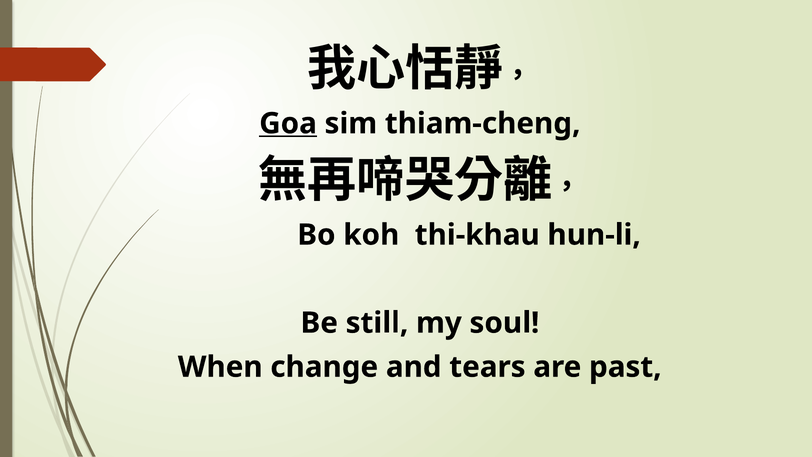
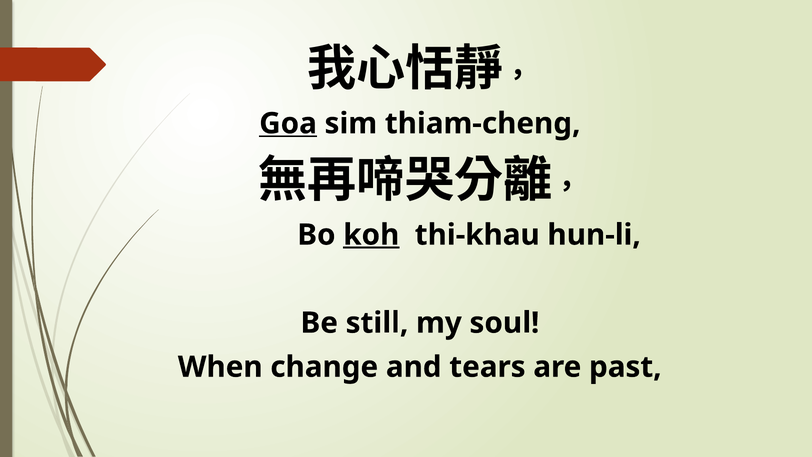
koh underline: none -> present
